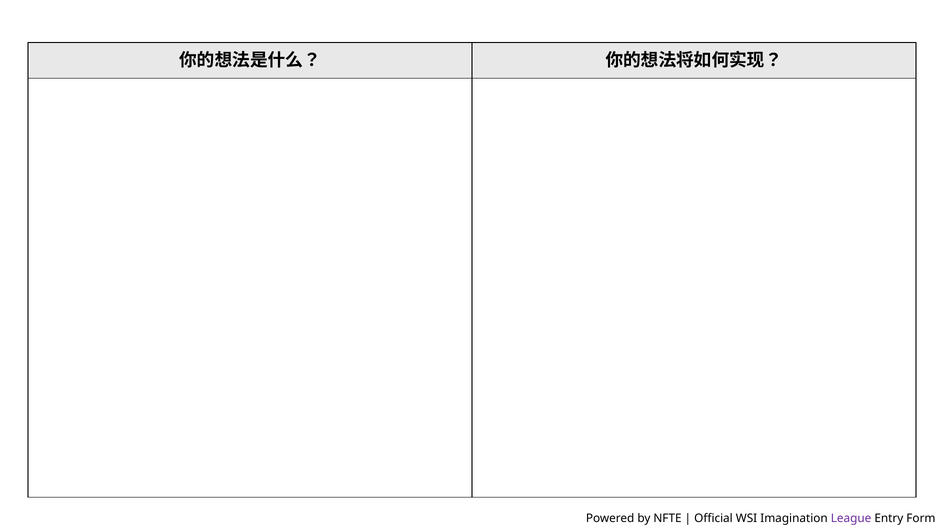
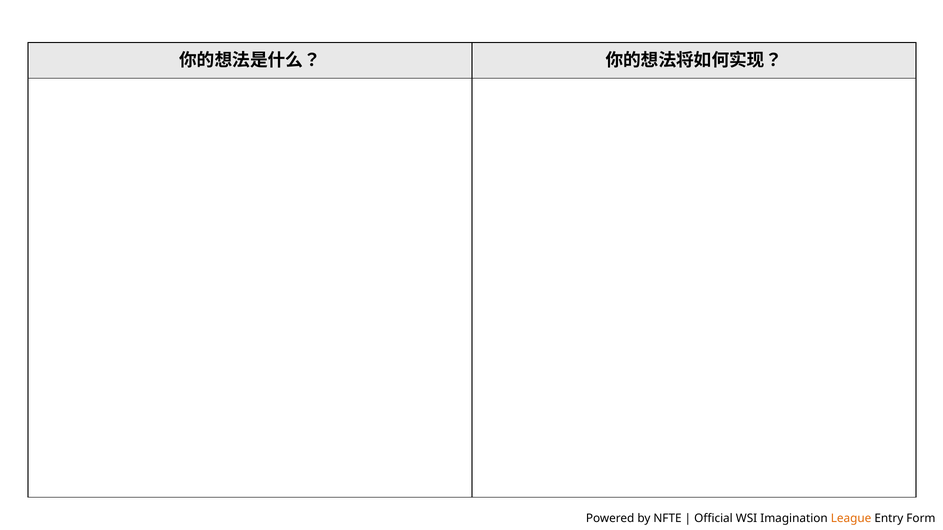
League colour: purple -> orange
